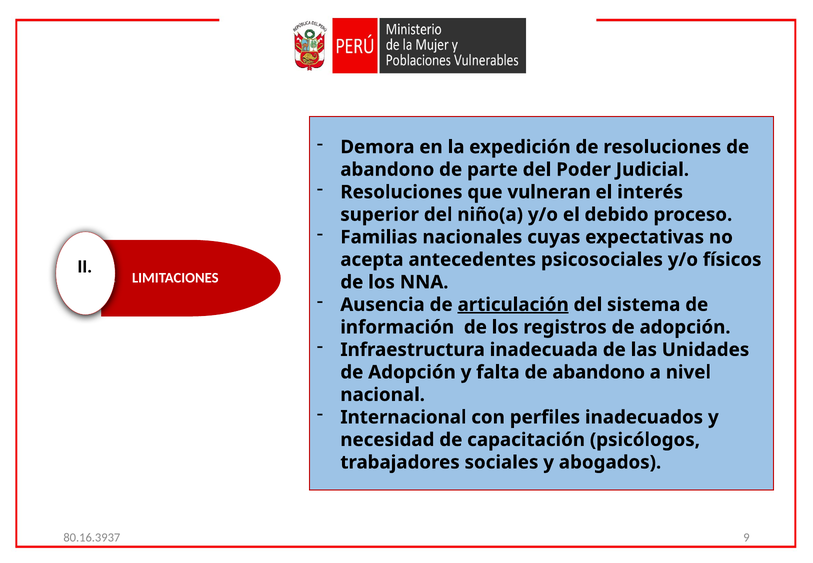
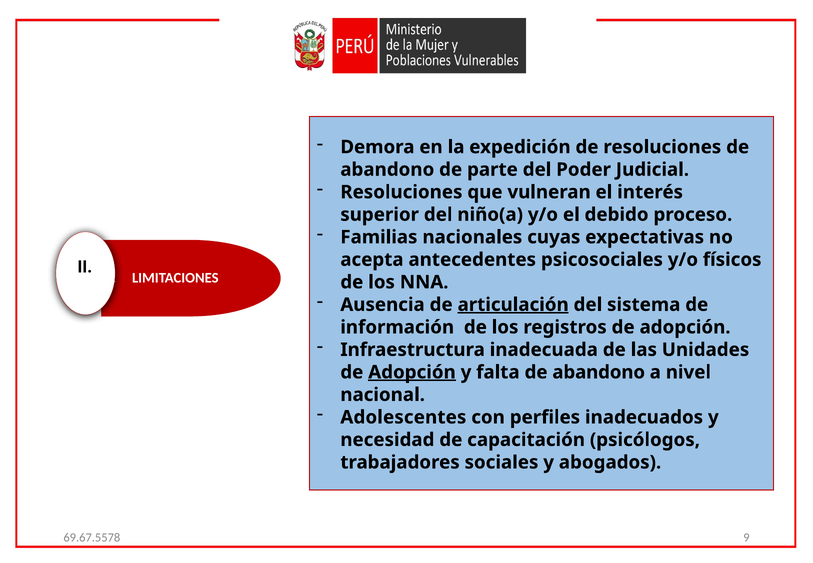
Adopción at (412, 372) underline: none -> present
Internacional: Internacional -> Adolescentes
80.16.3937: 80.16.3937 -> 69.67.5578
